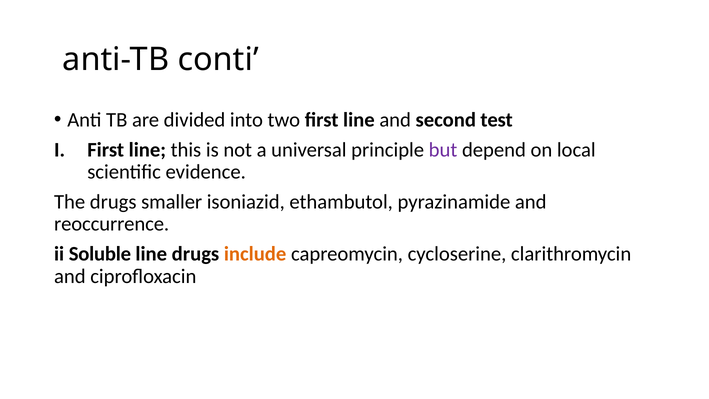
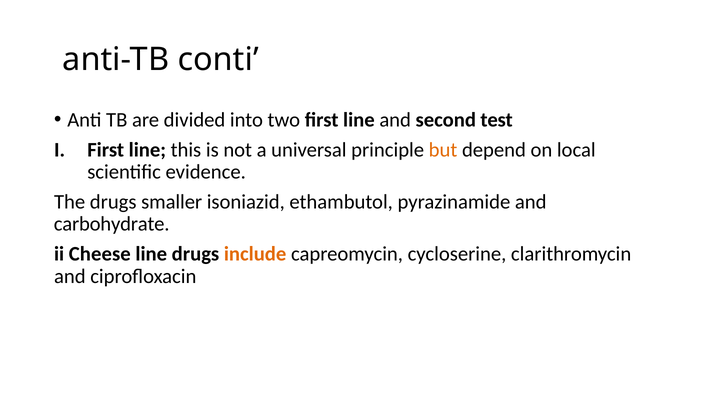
but colour: purple -> orange
reoccurrence: reoccurrence -> carbohydrate
Soluble: Soluble -> Cheese
